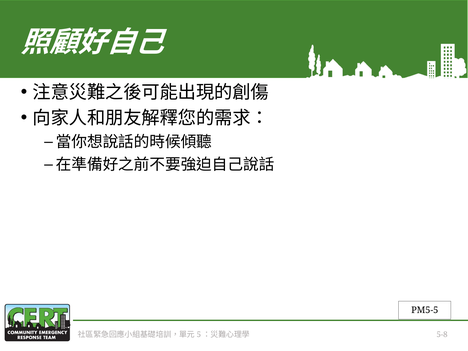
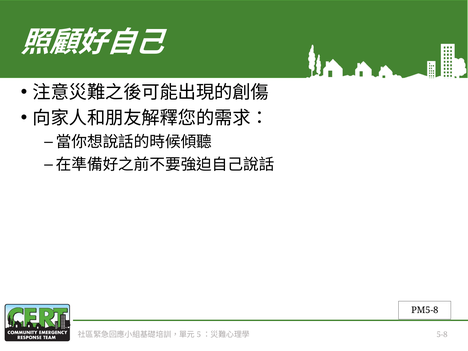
PM5-5: PM5-5 -> PM5-8
